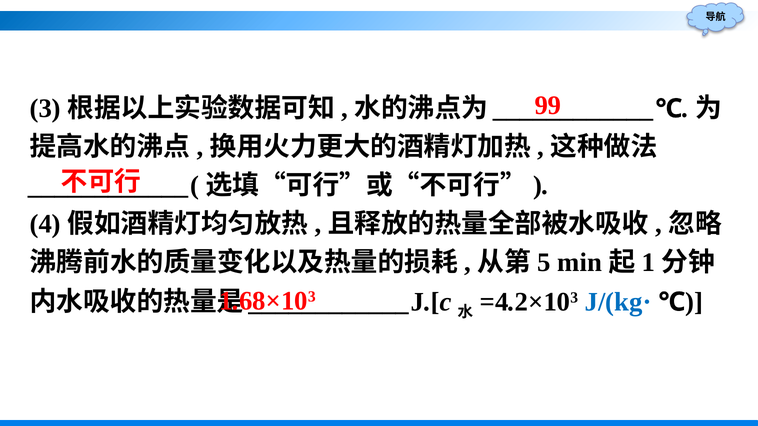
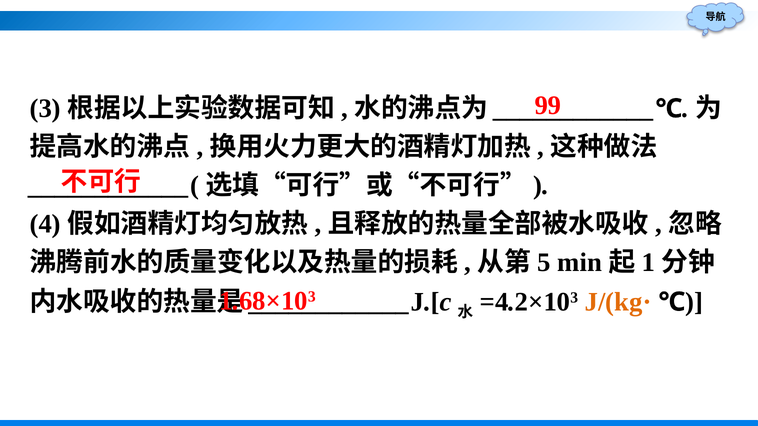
J/(kg· colour: blue -> orange
